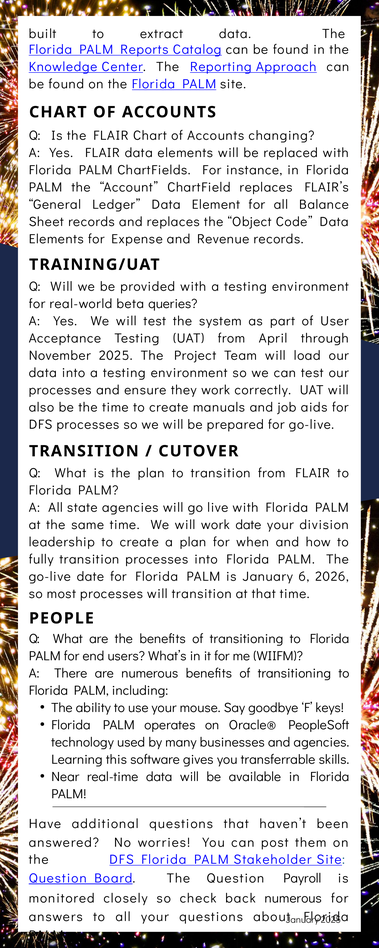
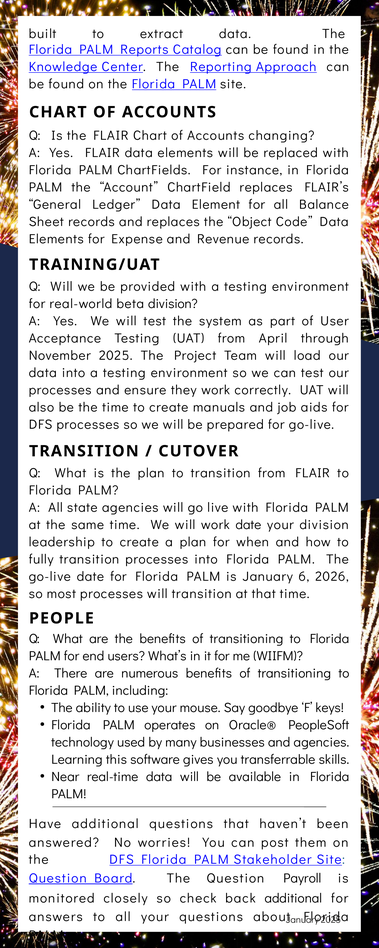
beta queries: queries -> division
back numerous: numerous -> additional
